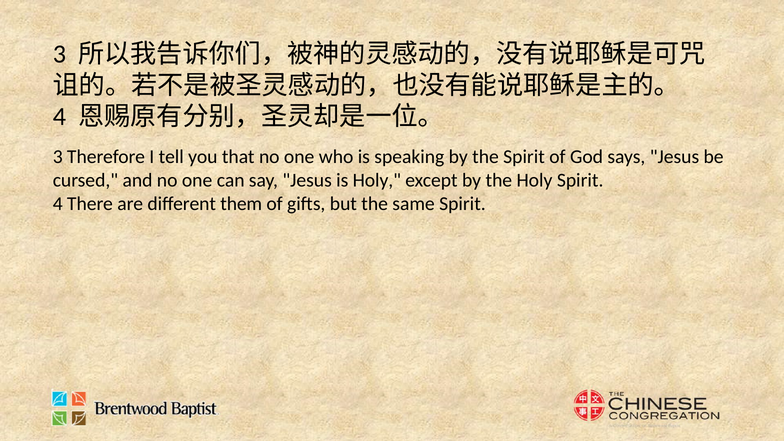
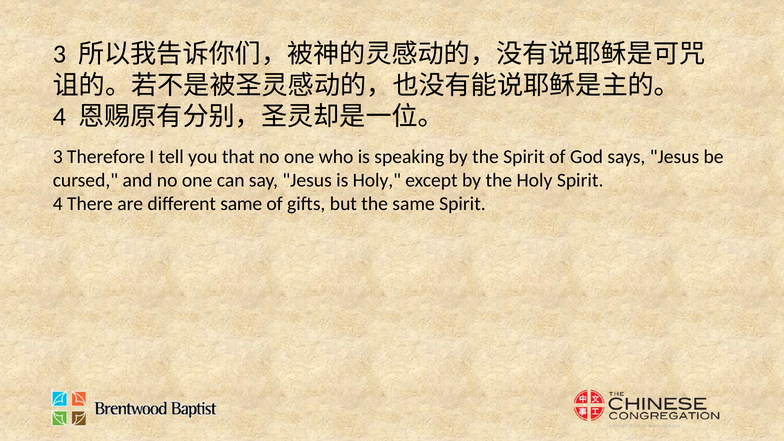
different them: them -> same
